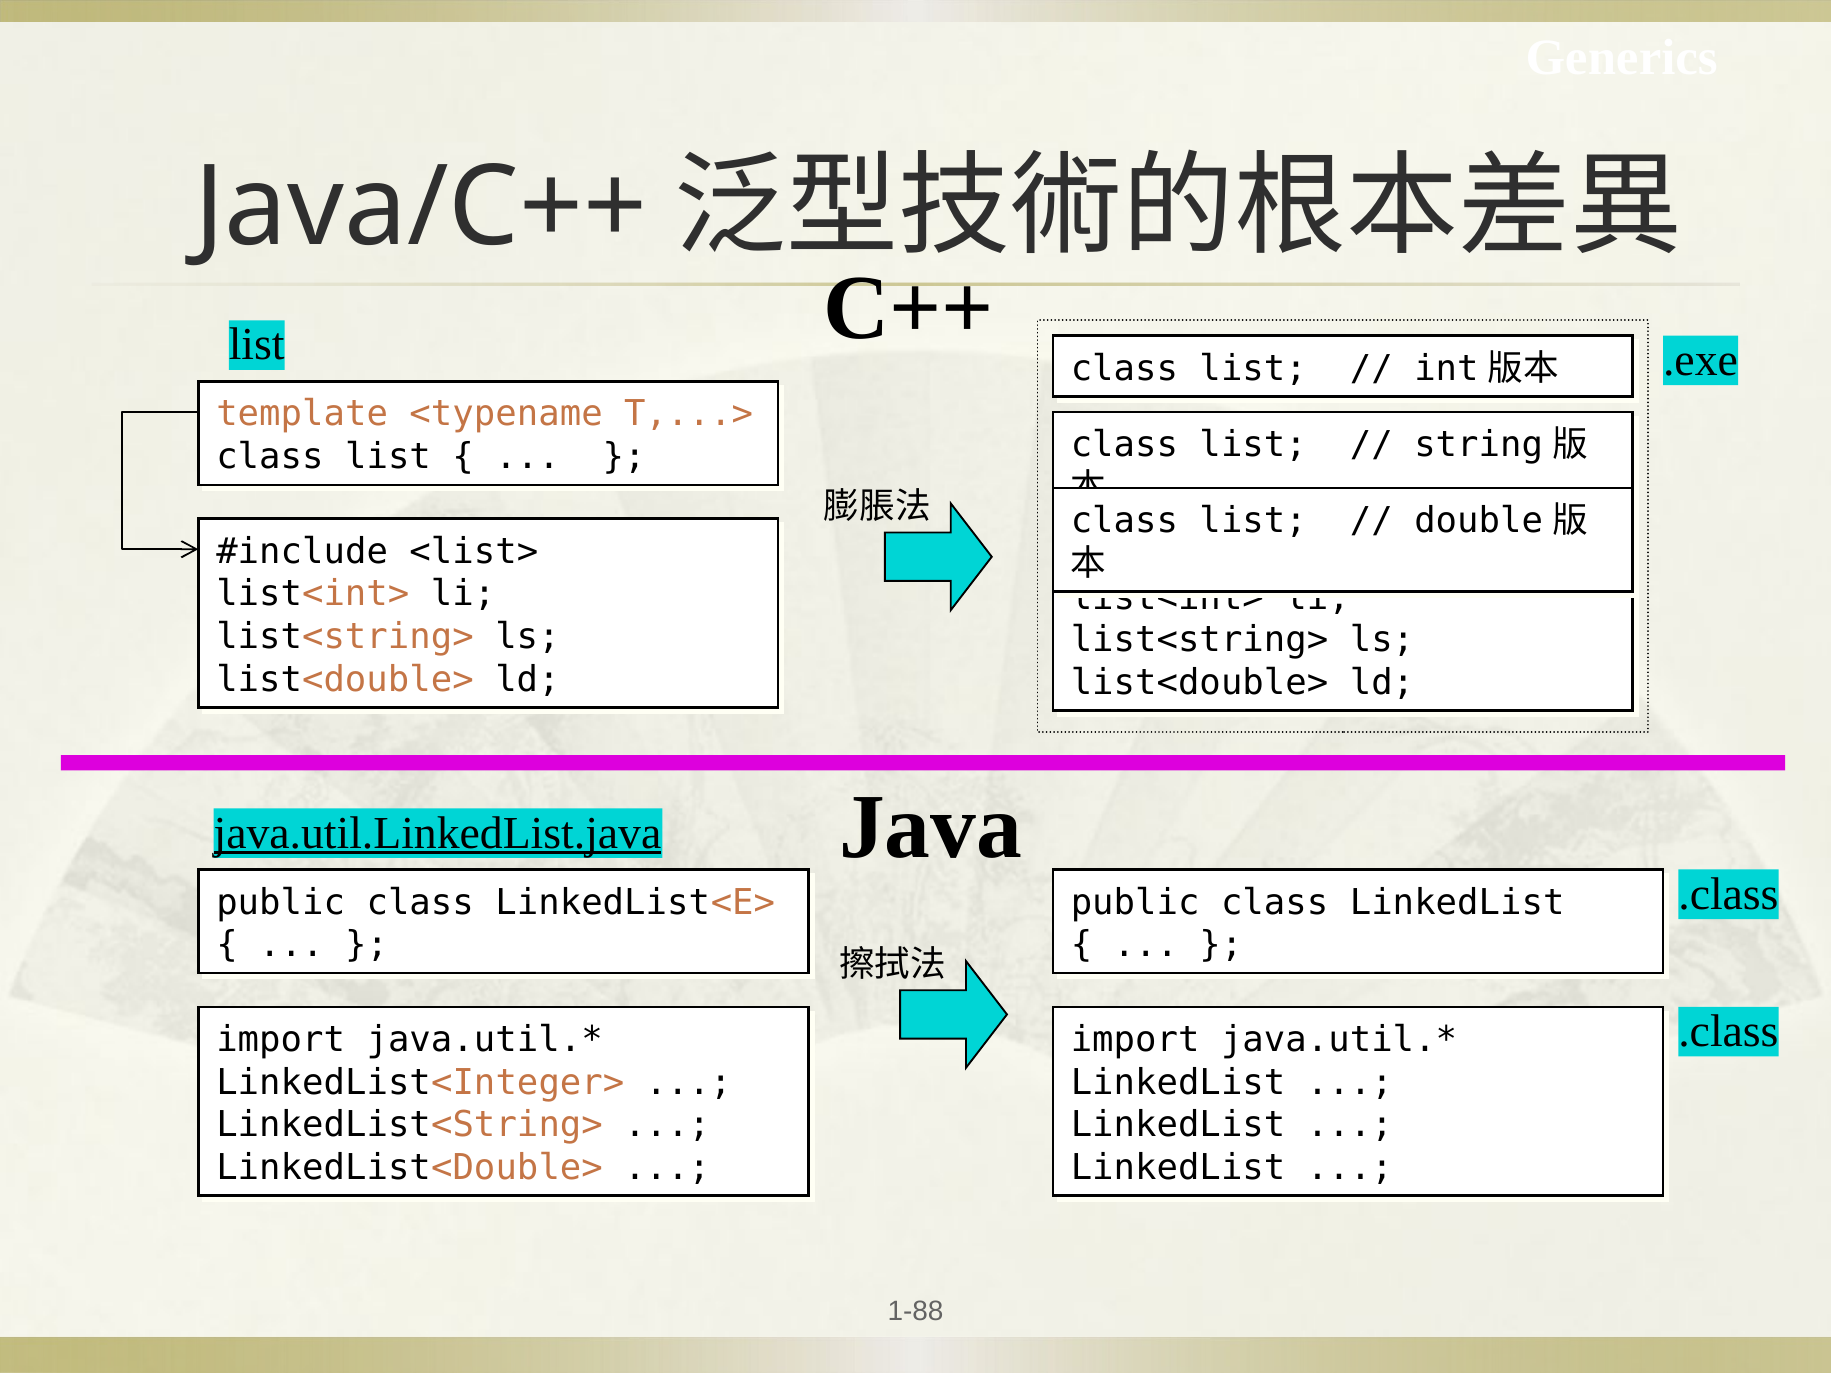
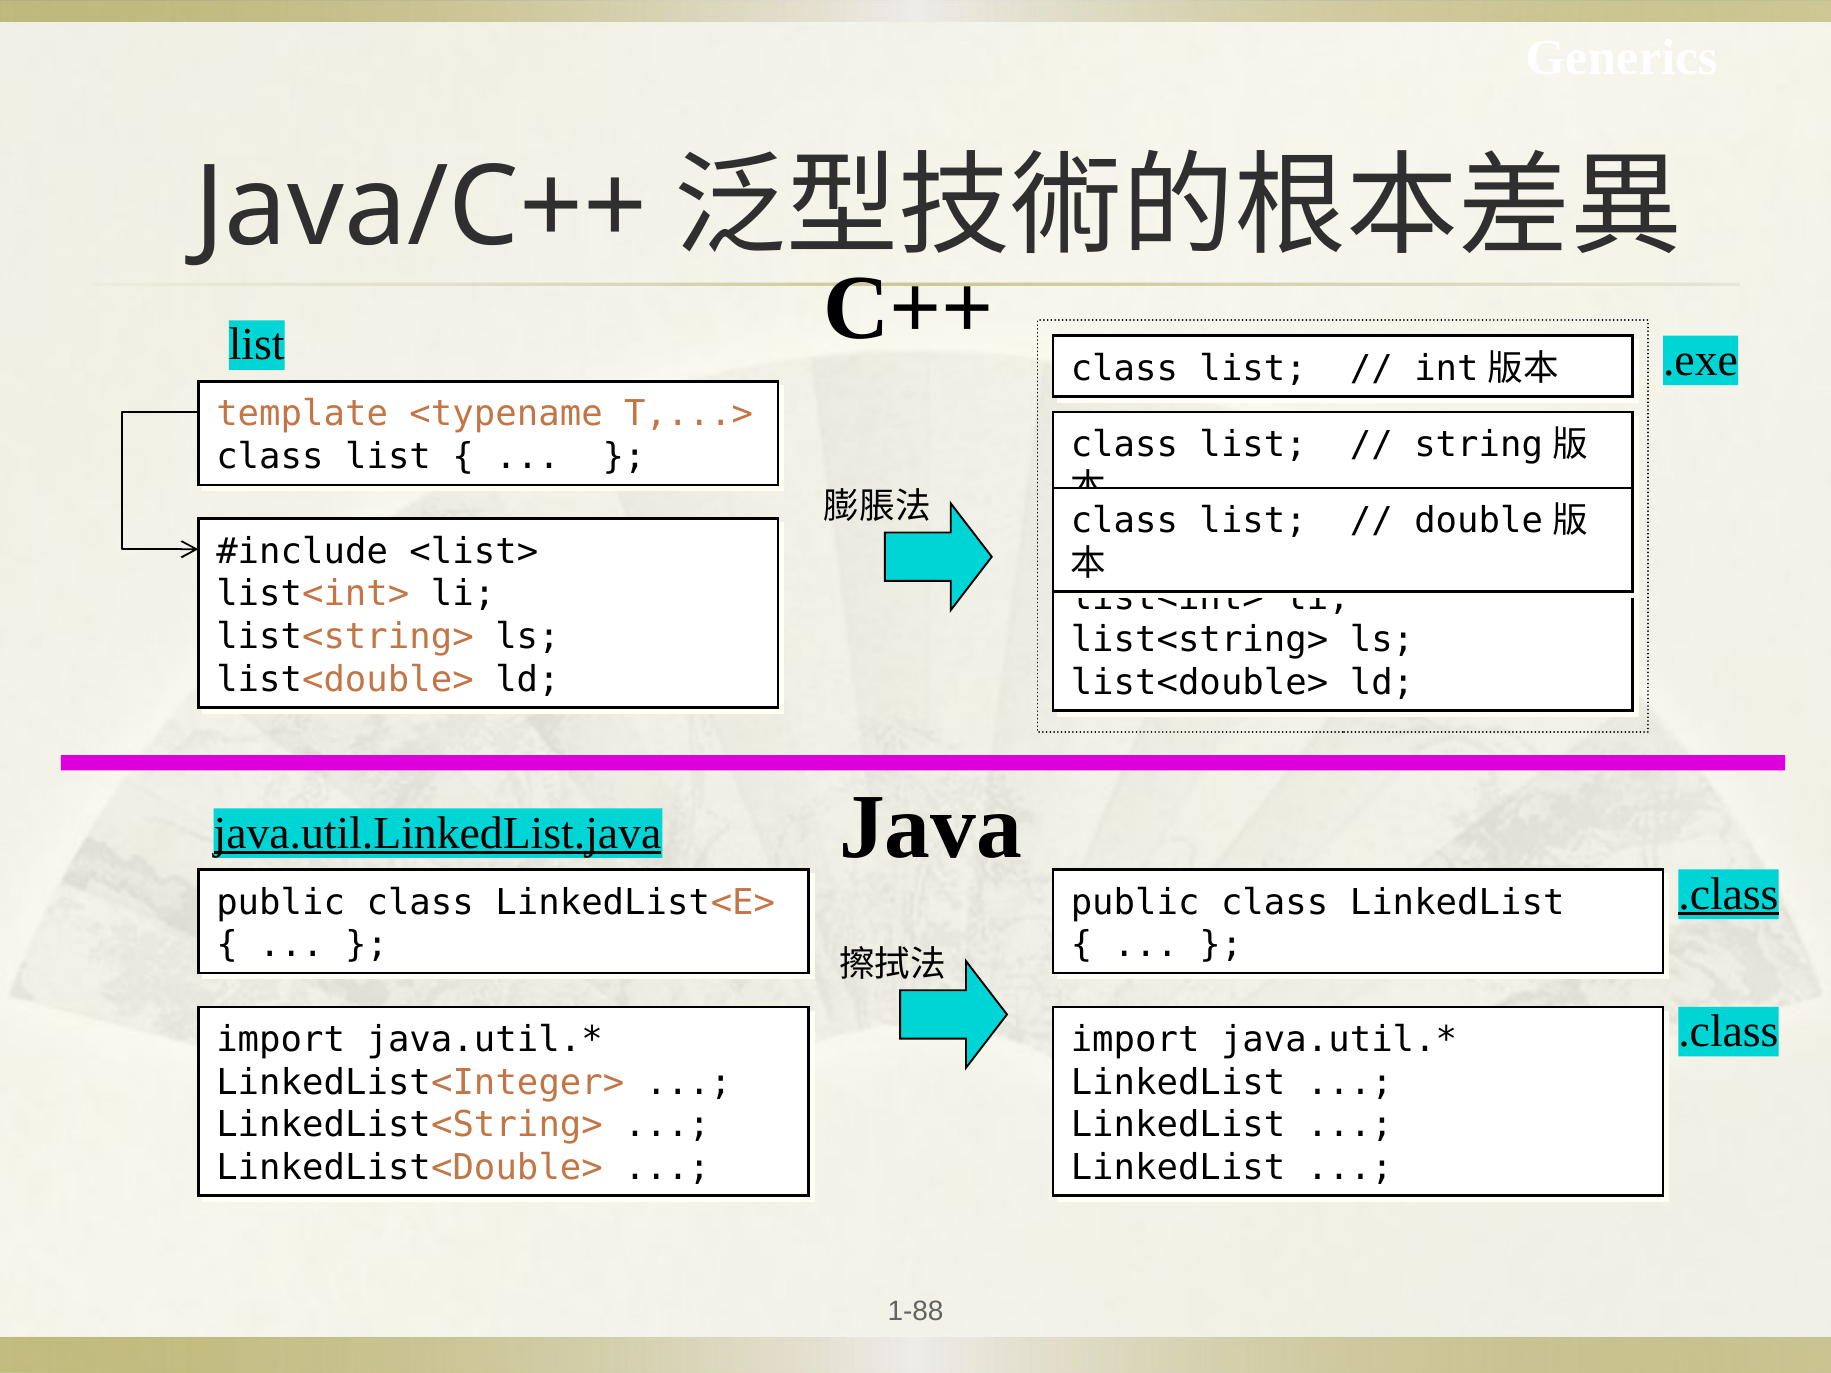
.class at (1728, 894) underline: none -> present
